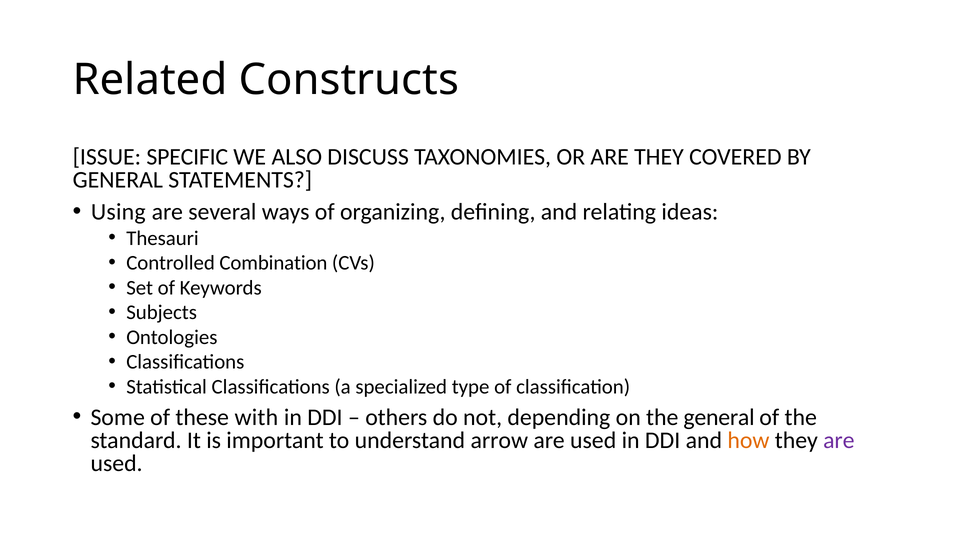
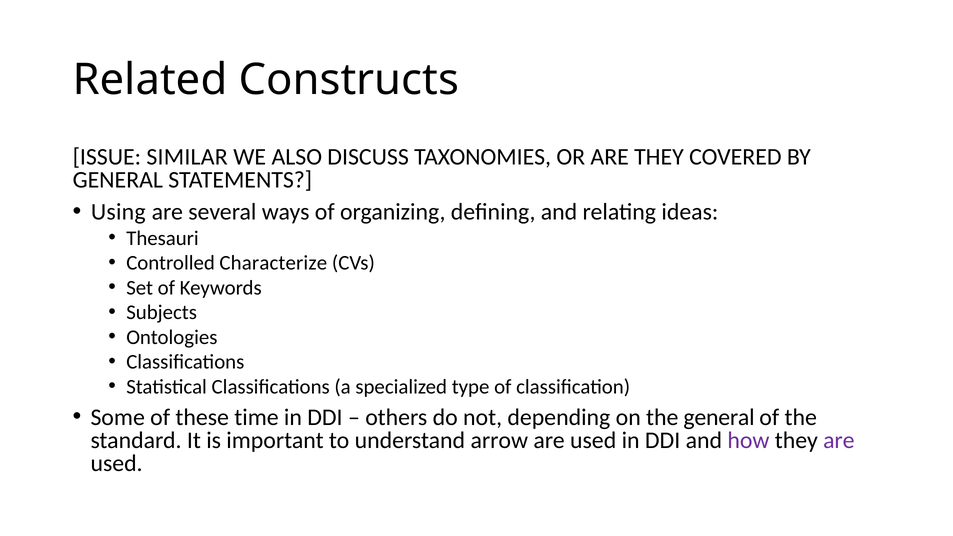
SPECIFIC: SPECIFIC -> SIMILAR
Combination: Combination -> Characterize
with: with -> time
how colour: orange -> purple
